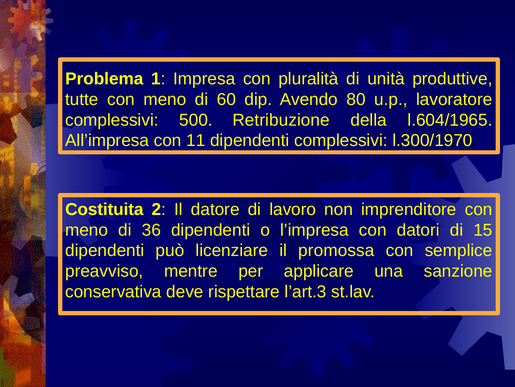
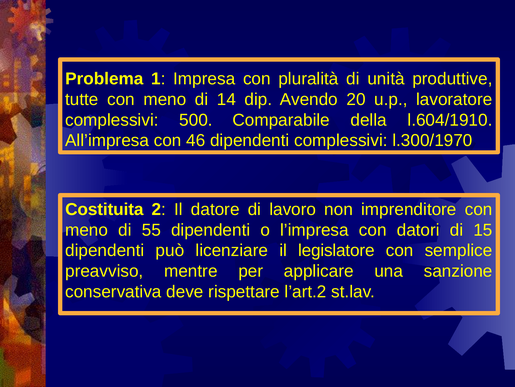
60: 60 -> 14
80: 80 -> 20
Retribuzione: Retribuzione -> Comparabile
l.604/1965: l.604/1965 -> l.604/1910
11: 11 -> 46
36: 36 -> 55
promossa: promossa -> legislatore
l’art.3: l’art.3 -> l’art.2
